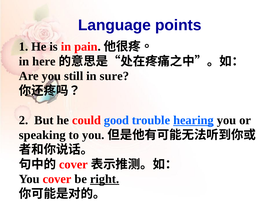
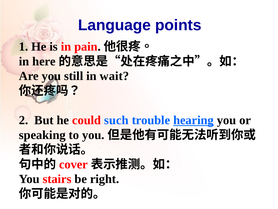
sure: sure -> wait
good: good -> such
You cover: cover -> stairs
right underline: present -> none
